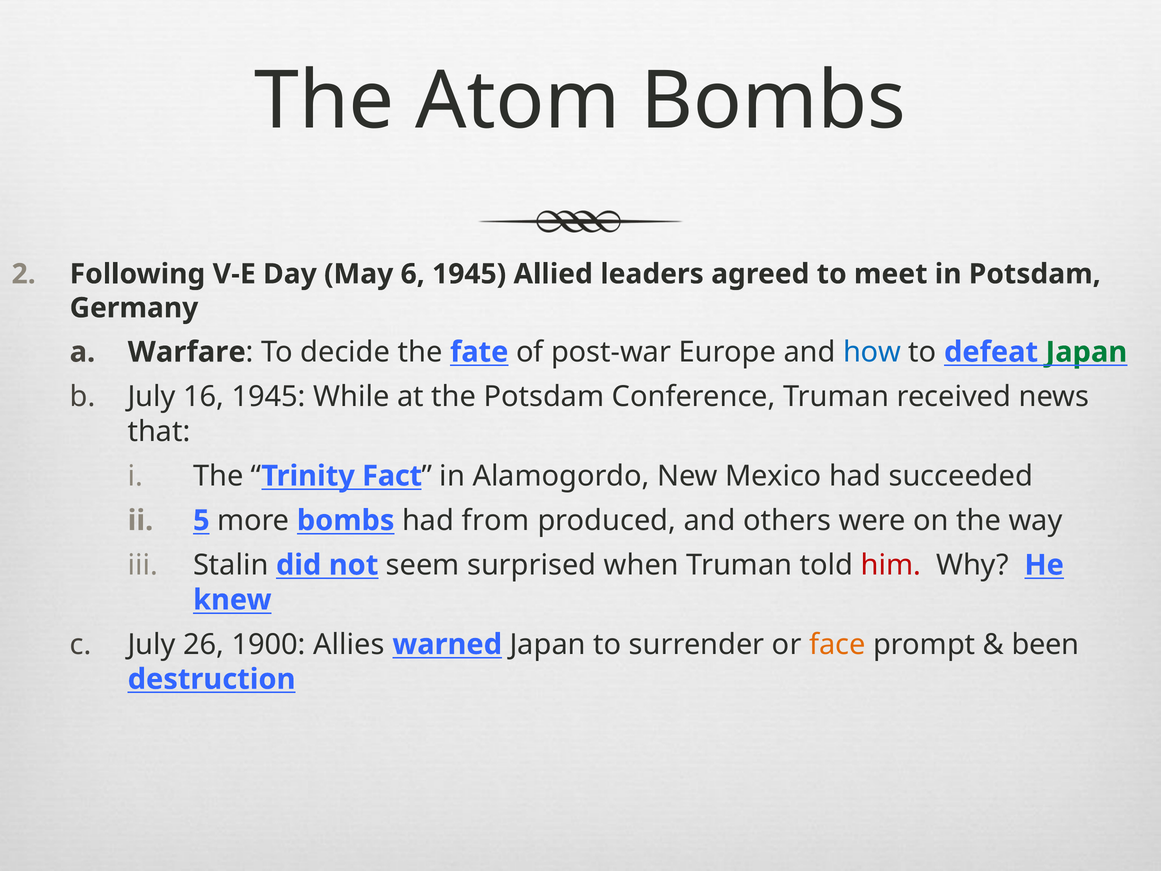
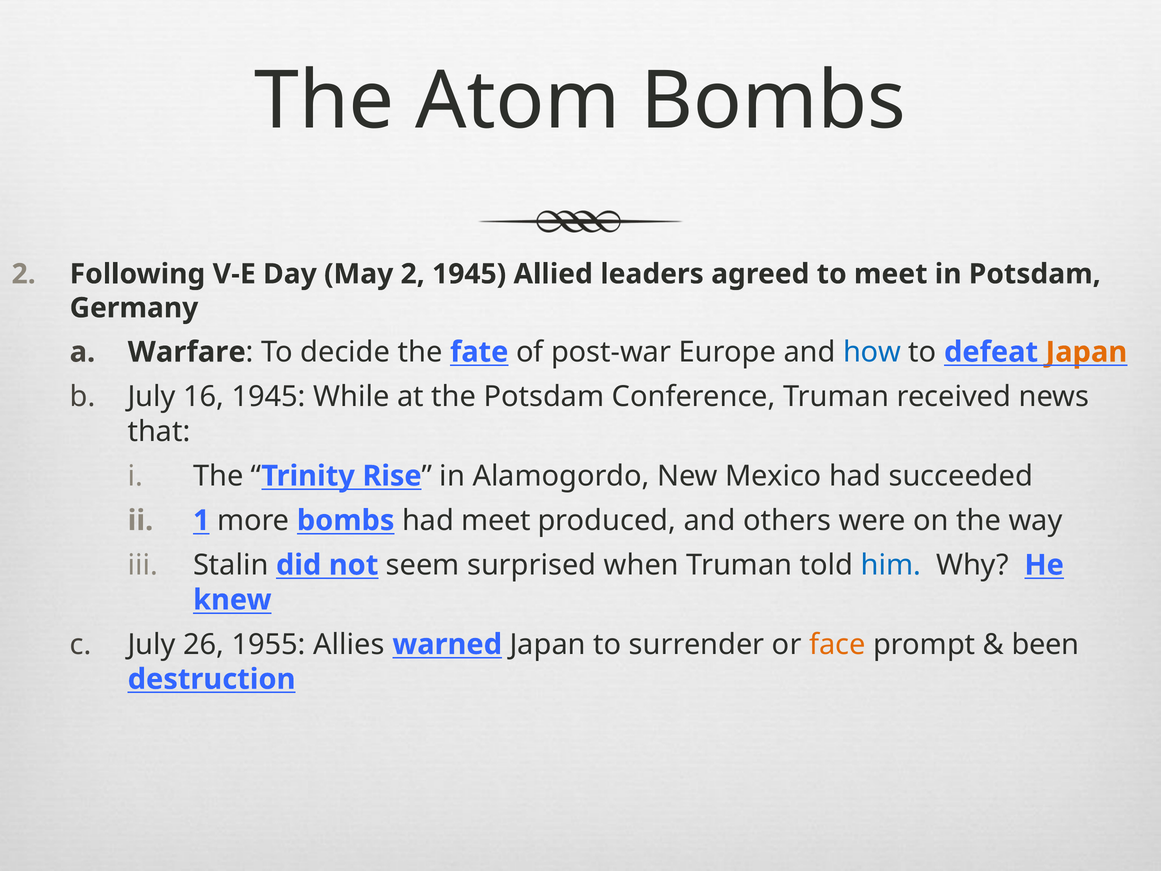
May 6: 6 -> 2
Japan at (1086, 352) colour: green -> orange
Fact: Fact -> Rise
5: 5 -> 1
had from: from -> meet
him colour: red -> blue
1900: 1900 -> 1955
